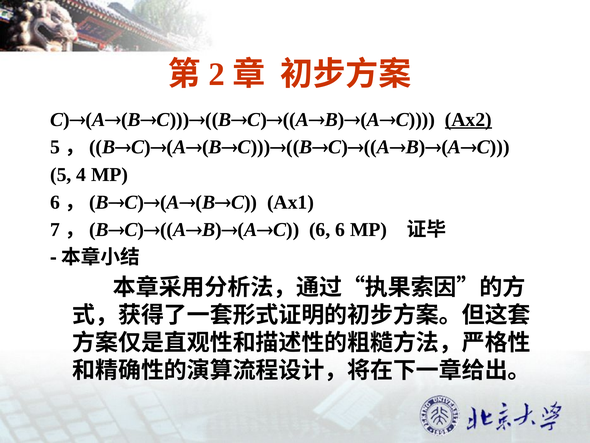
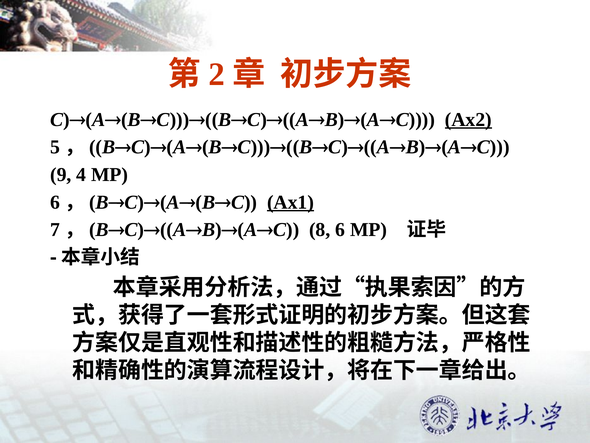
5: 5 -> 9
Ax1 underline: none -> present
6 at (320, 229): 6 -> 8
